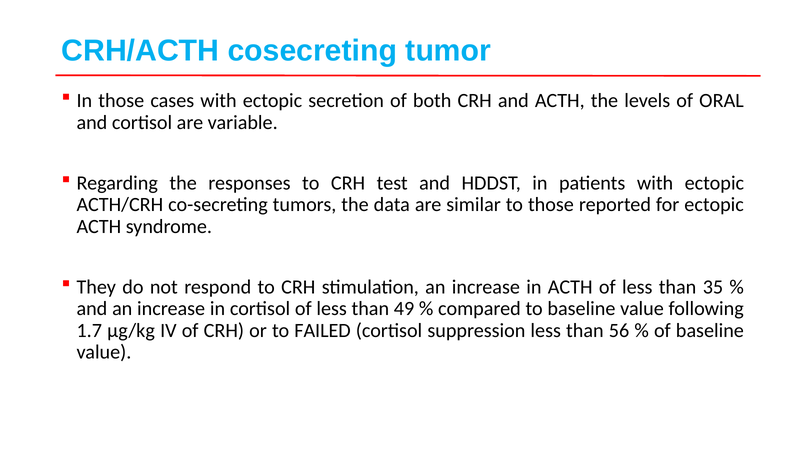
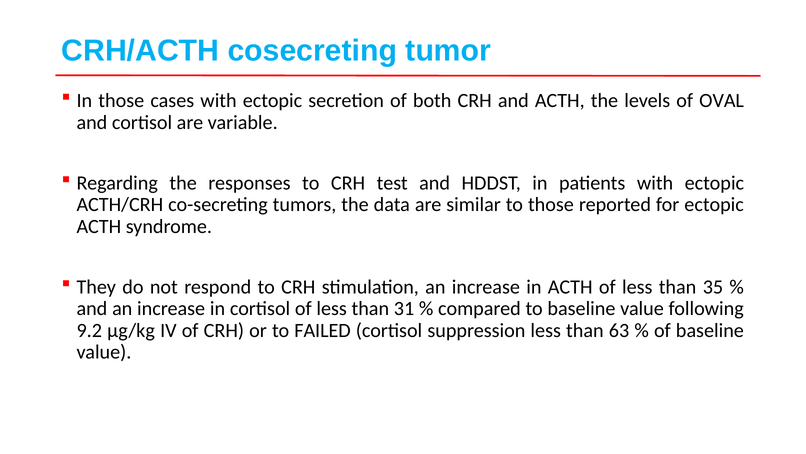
ORAL: ORAL -> OVAL
49: 49 -> 31
1.7: 1.7 -> 9.2
56: 56 -> 63
